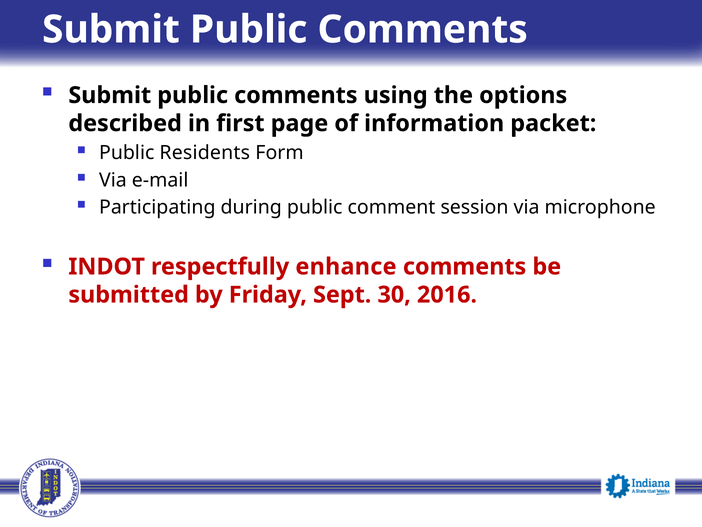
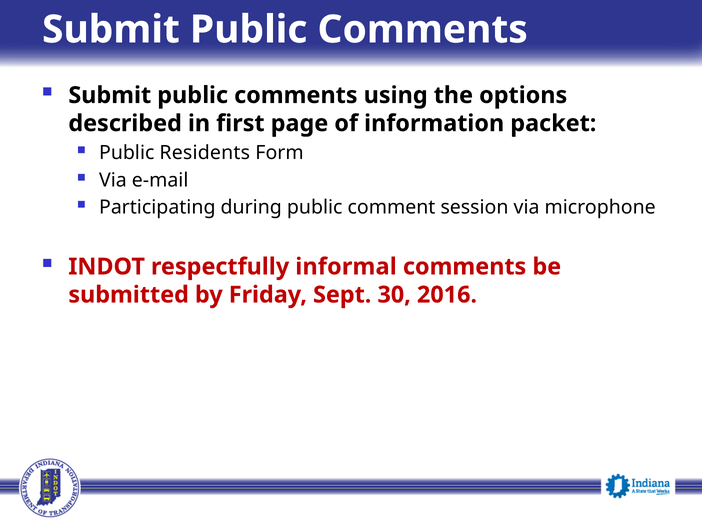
enhance: enhance -> informal
